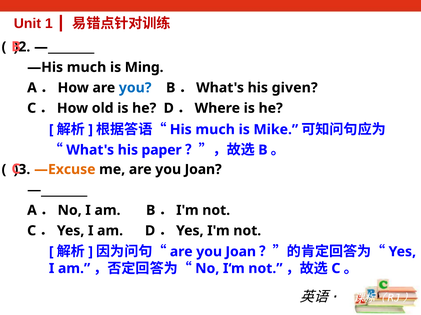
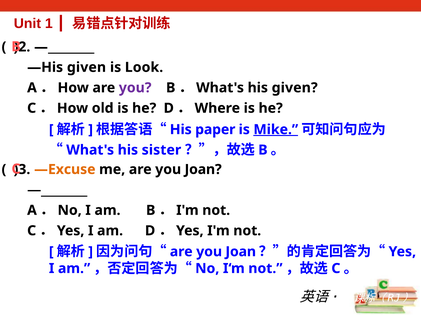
—His much: much -> given
Ming: Ming -> Look
you at (135, 88) colour: blue -> purple
His much: much -> paper
Mike underline: none -> present
paper: paper -> sister
